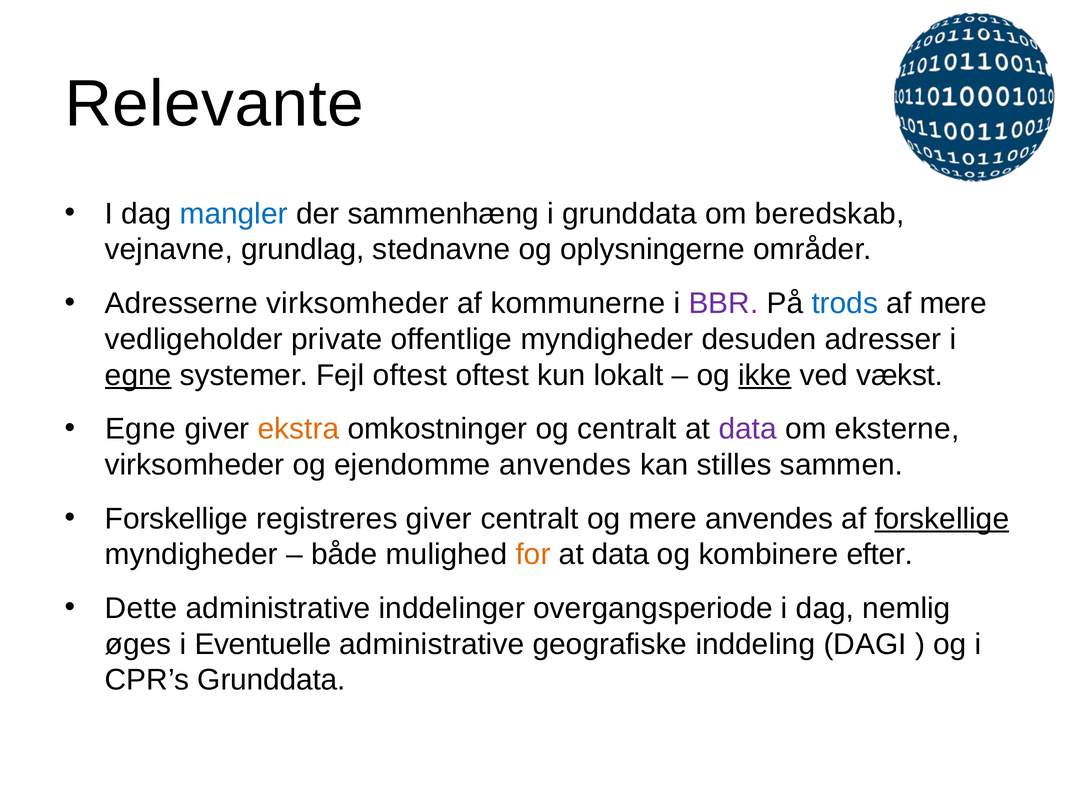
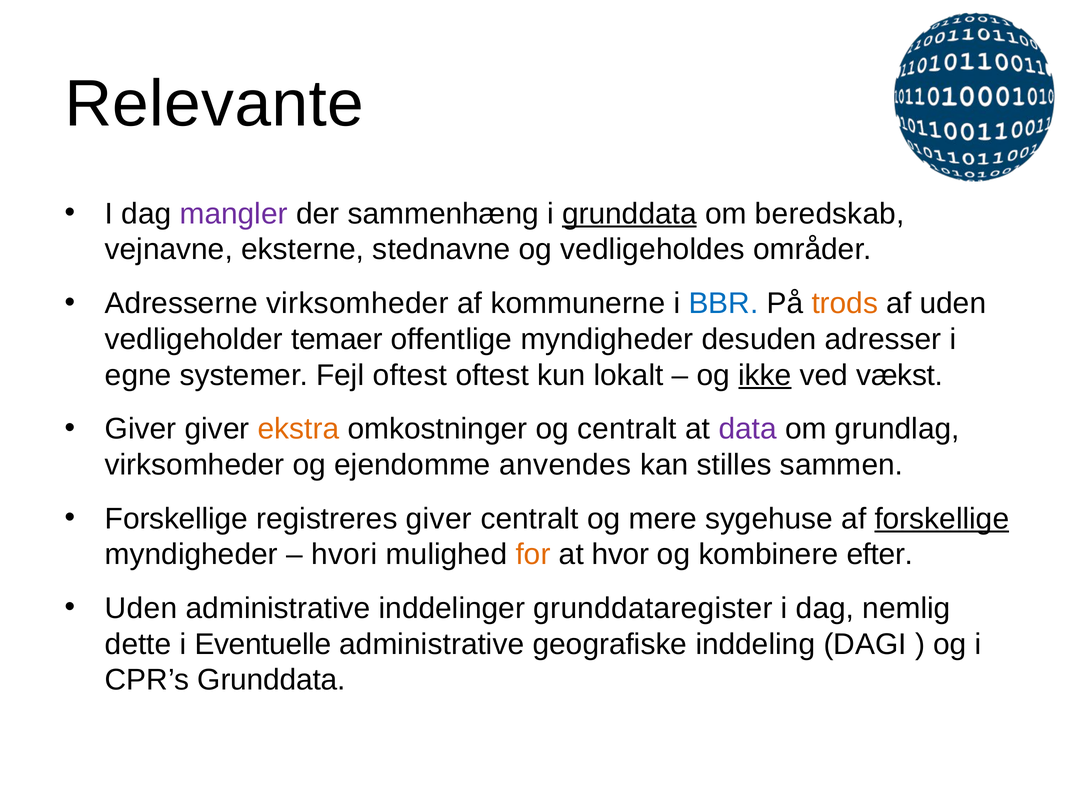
mangler colour: blue -> purple
grunddata at (629, 214) underline: none -> present
grundlag: grundlag -> eksterne
oplysningerne: oplysningerne -> vedligeholdes
BBR colour: purple -> blue
trods colour: blue -> orange
af mere: mere -> uden
private: private -> temaer
egne at (138, 375) underline: present -> none
Egne at (141, 429): Egne -> Giver
eksterne: eksterne -> grundlag
mere anvendes: anvendes -> sygehuse
både: både -> hvori
data at (621, 555): data -> hvor
Dette at (141, 608): Dette -> Uden
overgangsperiode: overgangsperiode -> grunddataregister
øges: øges -> dette
